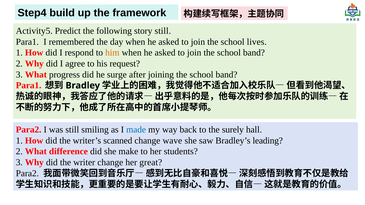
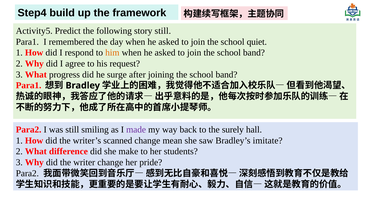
lives: lives -> quiet
made colour: blue -> purple
wave: wave -> mean
leading: leading -> imitate
great: great -> pride
